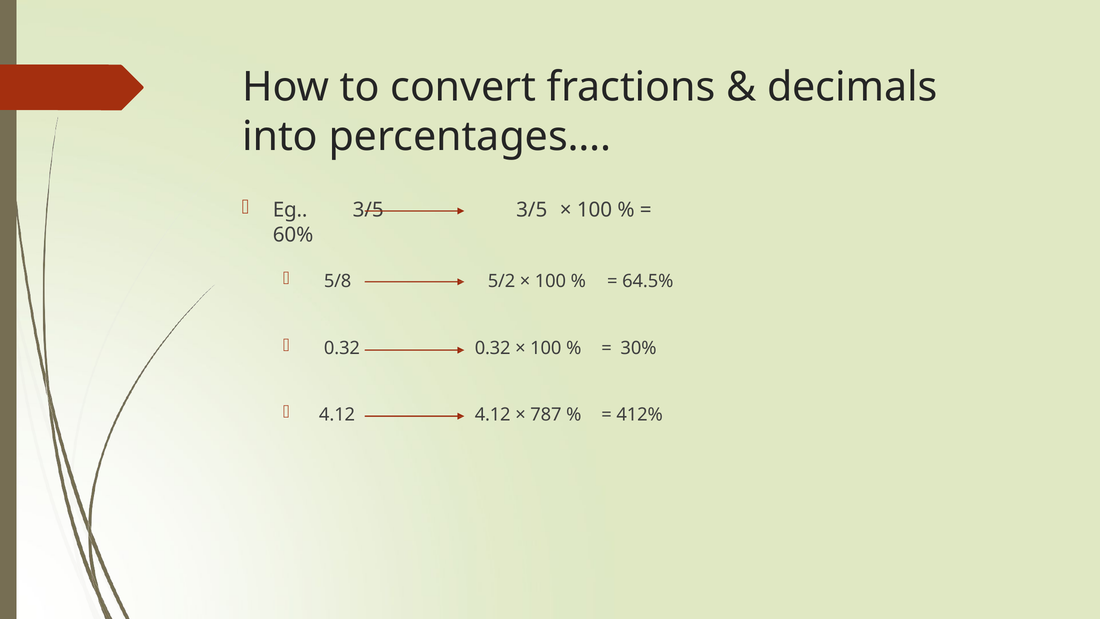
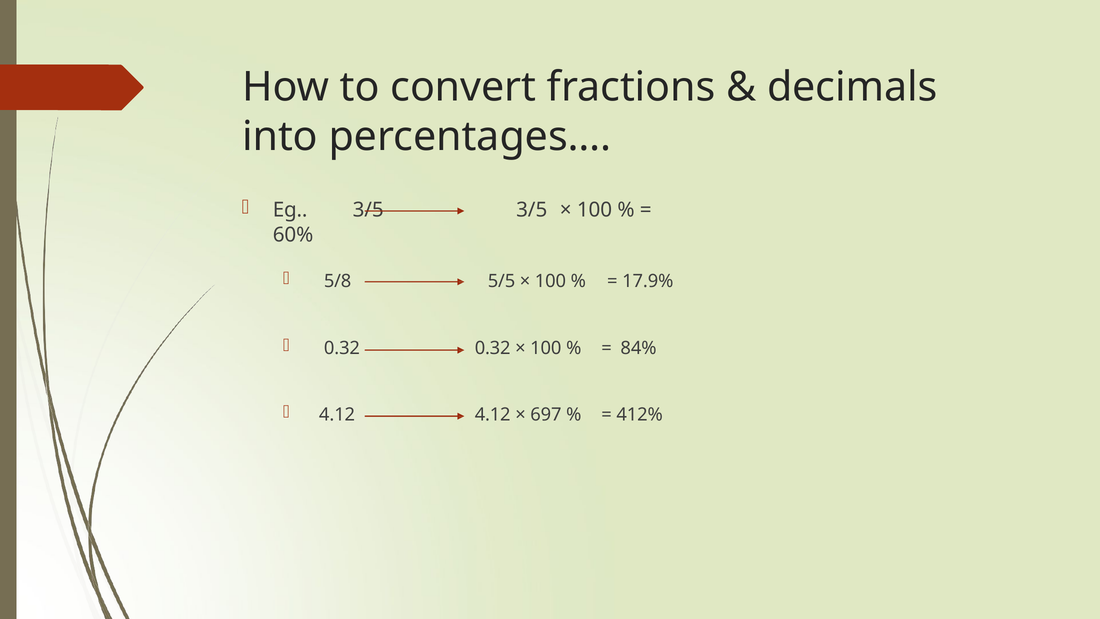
5/2: 5/2 -> 5/5
64.5%: 64.5% -> 17.9%
30%: 30% -> 84%
787: 787 -> 697
